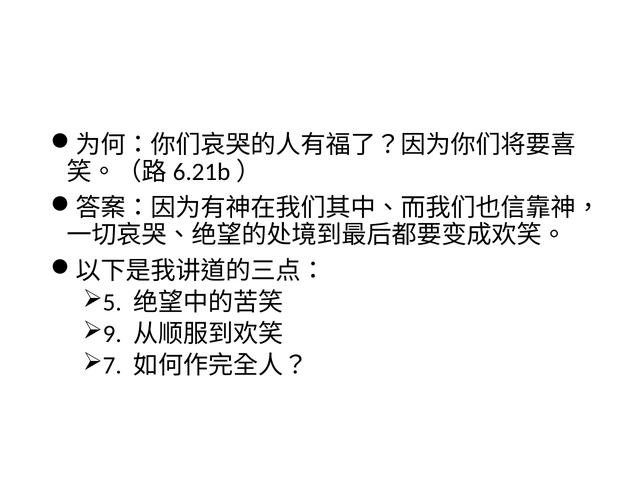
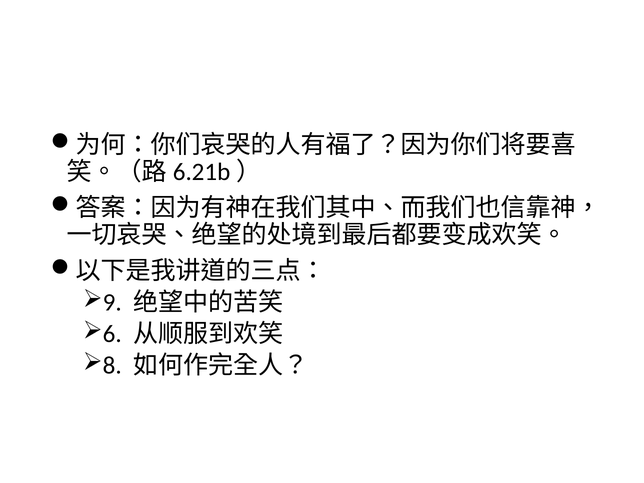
5: 5 -> 9
9: 9 -> 6
7: 7 -> 8
